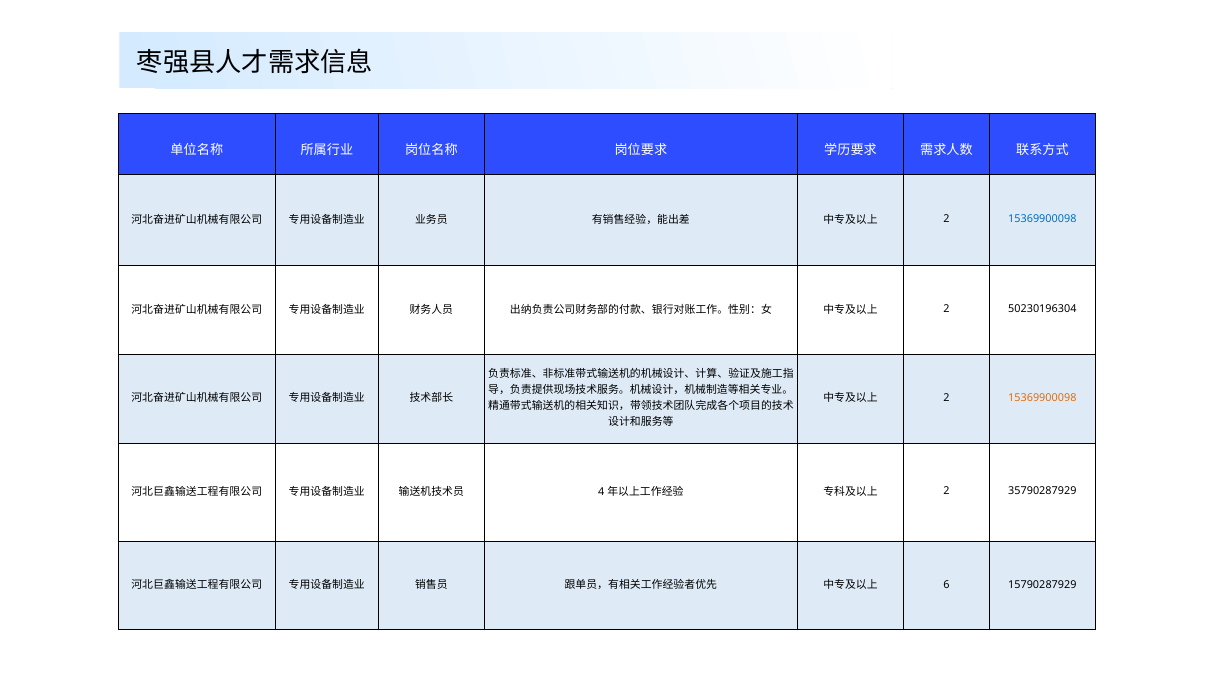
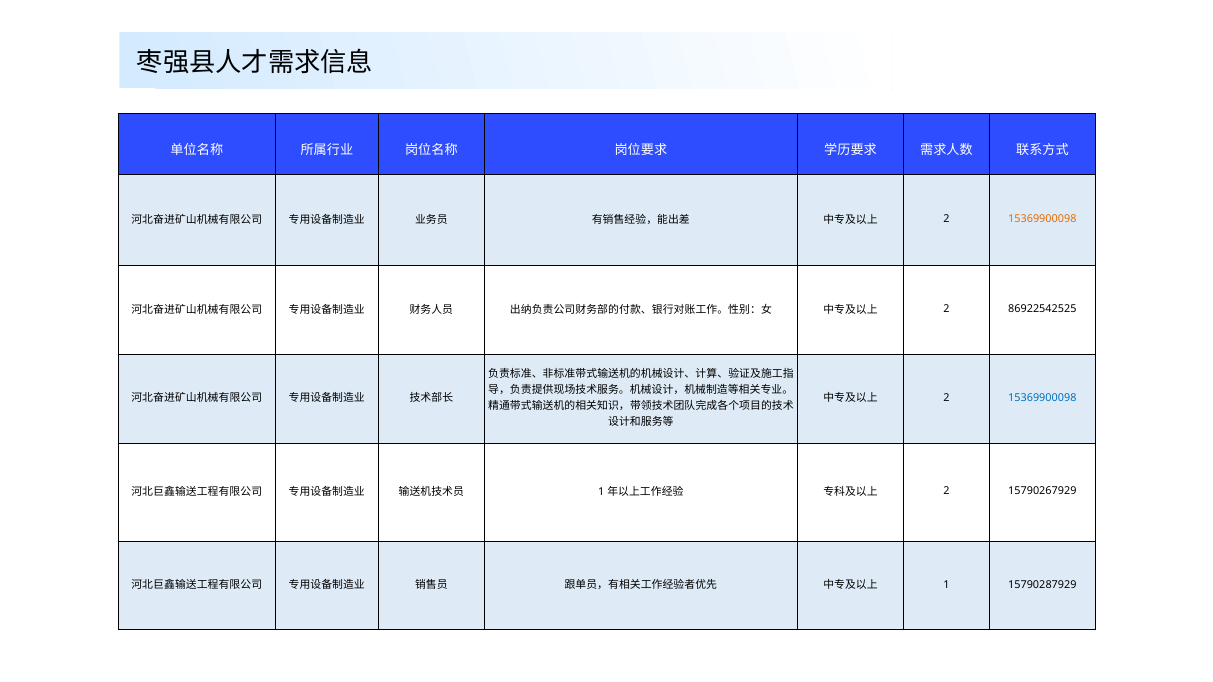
15369900098 at (1042, 219) colour: blue -> orange
50230196304: 50230196304 -> 86922542525
15369900098 at (1042, 398) colour: orange -> blue
4 at (601, 492): 4 -> 1
35790287929: 35790287929 -> 15790267929
6 at (946, 585): 6 -> 1
